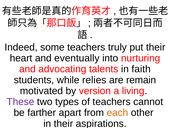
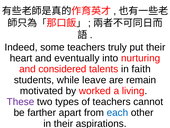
advocating: advocating -> considered
relies: relies -> leave
version: version -> worked
each colour: orange -> blue
